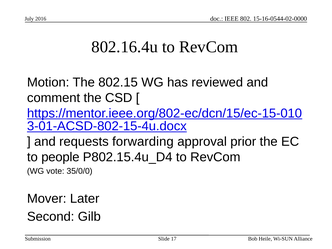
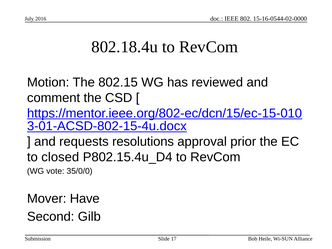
802.16.4u: 802.16.4u -> 802.18.4u
forwarding: forwarding -> resolutions
people: people -> closed
Later: Later -> Have
